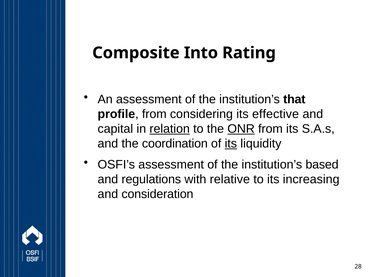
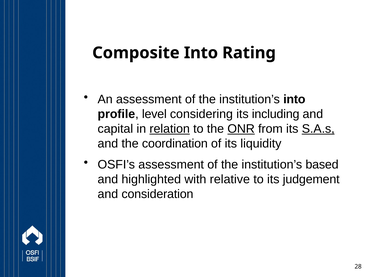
institution’s that: that -> into
profile from: from -> level
effective: effective -> including
S.A.s underline: none -> present
its at (231, 143) underline: present -> none
regulations: regulations -> highlighted
increasing: increasing -> judgement
